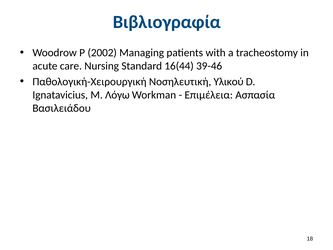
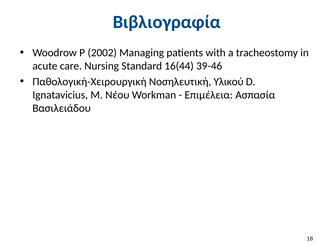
Λόγω: Λόγω -> Νέου
